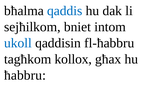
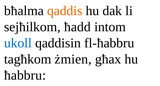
qaddis colour: blue -> orange
bniet: bniet -> ħadd
kollox: kollox -> żmien
